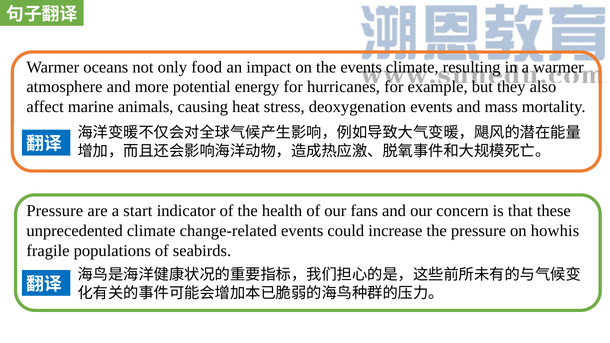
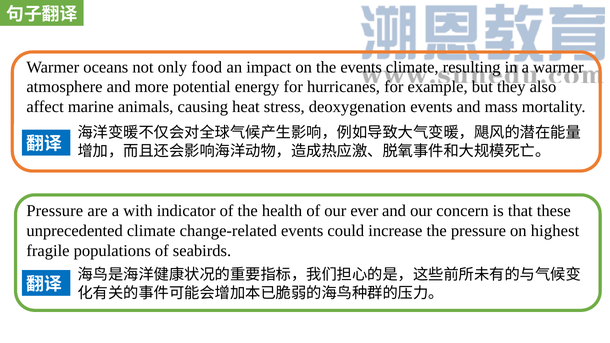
start: start -> with
fans: fans -> ever
howhis: howhis -> highest
